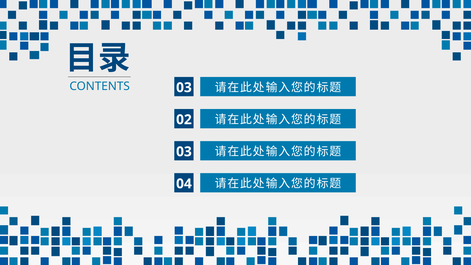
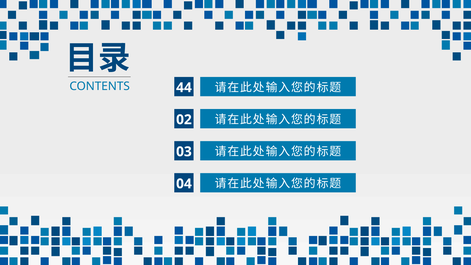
CONTENTS 03: 03 -> 44
